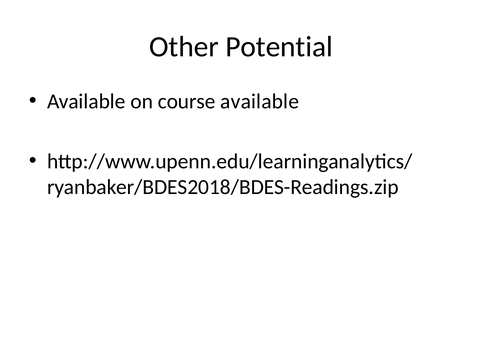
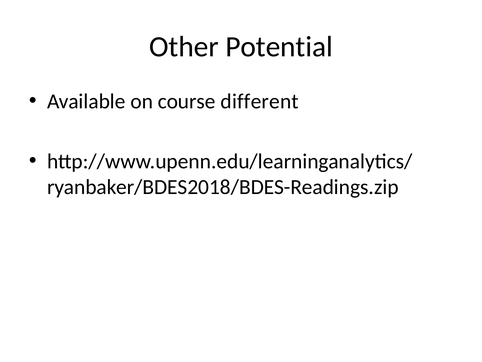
course available: available -> different
